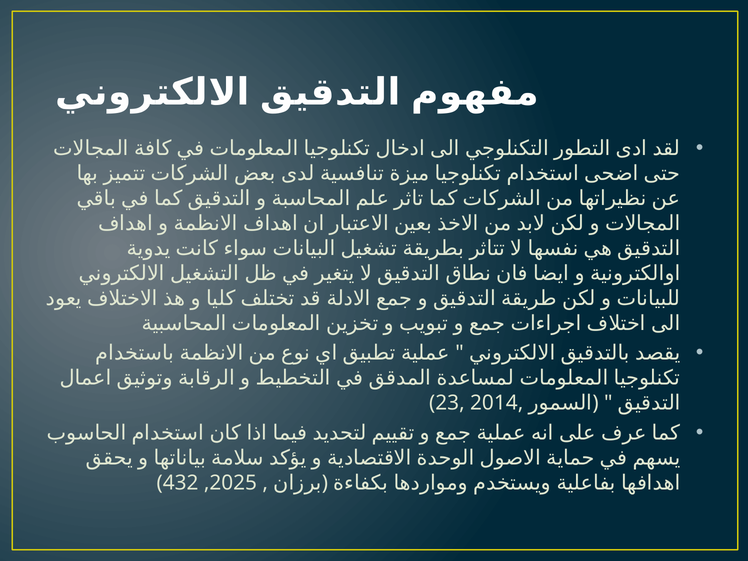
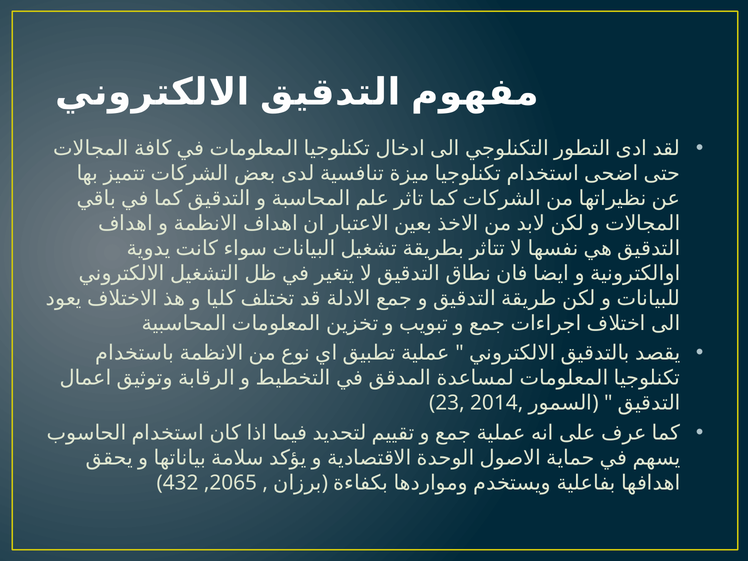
2025: 2025 -> 2065
